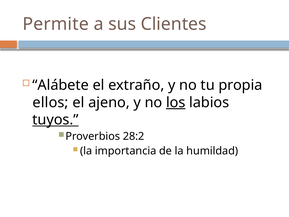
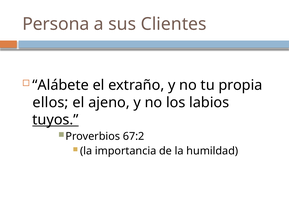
Permite: Permite -> Persona
los underline: present -> none
28:2: 28:2 -> 67:2
